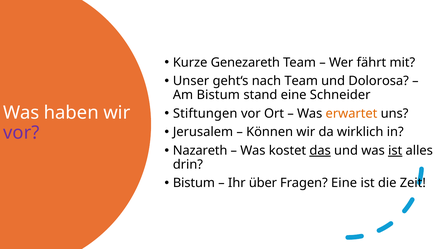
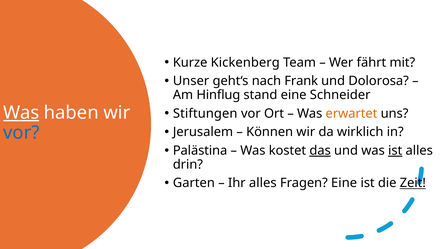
Genezareth: Genezareth -> Kickenberg
nach Team: Team -> Frank
Am Bistum: Bistum -> Hinflug
Was at (21, 113) underline: none -> present
vor at (21, 132) colour: purple -> blue
Nazareth: Nazareth -> Palästina
Bistum at (194, 183): Bistum -> Garten
Ihr über: über -> alles
Zeit underline: none -> present
